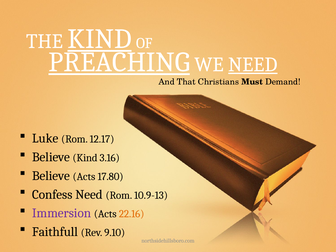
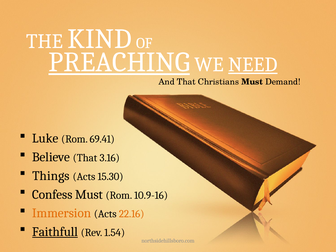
KIND at (99, 39) underline: present -> none
12.17: 12.17 -> 69.41
Believe Kind: Kind -> That
Believe at (51, 176): Believe -> Things
17.80: 17.80 -> 15.30
Confess Need: Need -> Must
10.9-13: 10.9-13 -> 10.9-16
Immersion colour: purple -> orange
Faithfull underline: none -> present
9.10: 9.10 -> 1.54
